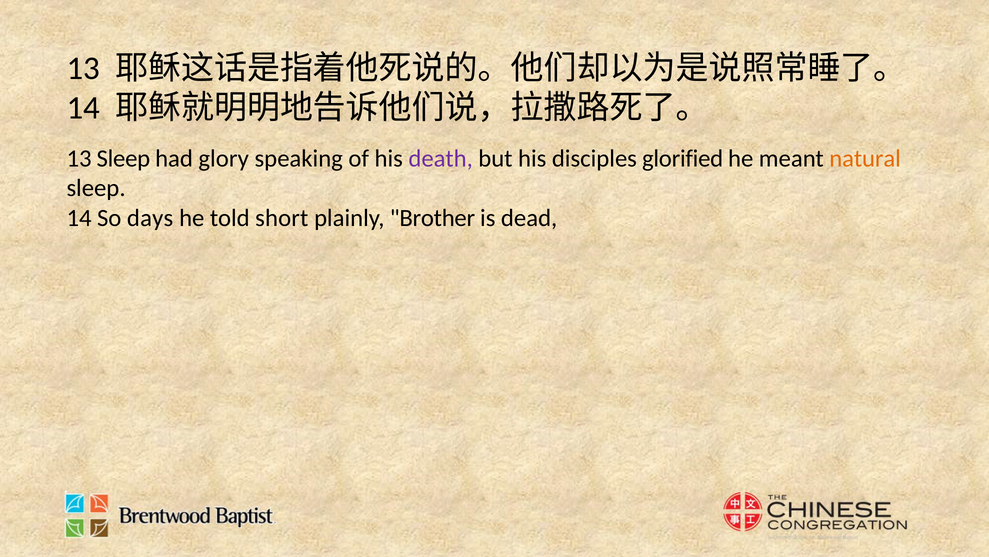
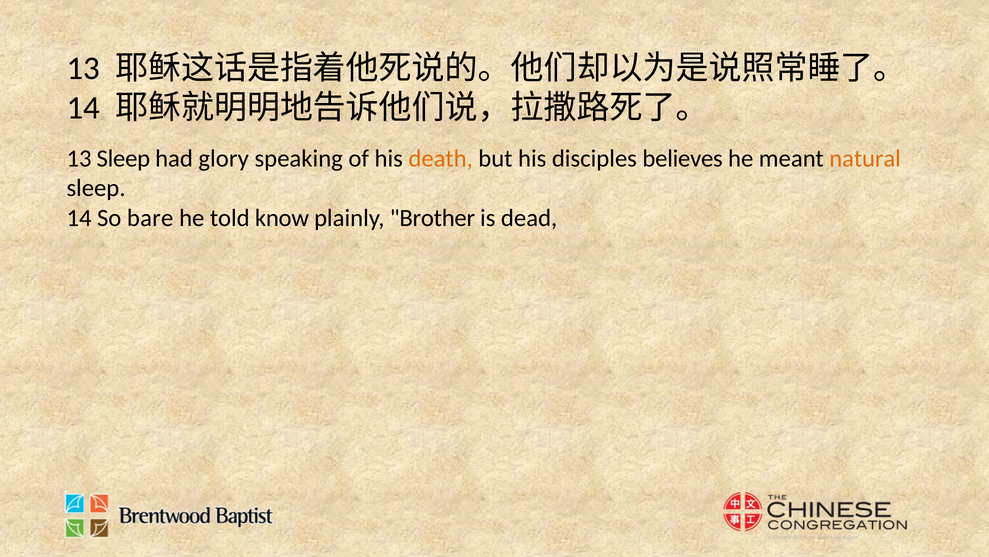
death colour: purple -> orange
glorified: glorified -> believes
days: days -> bare
short: short -> know
